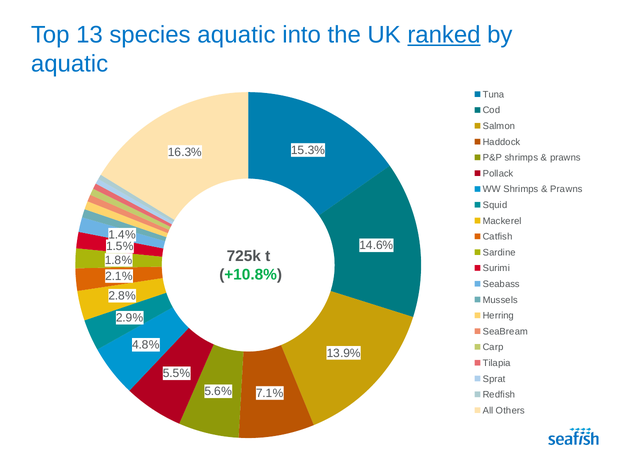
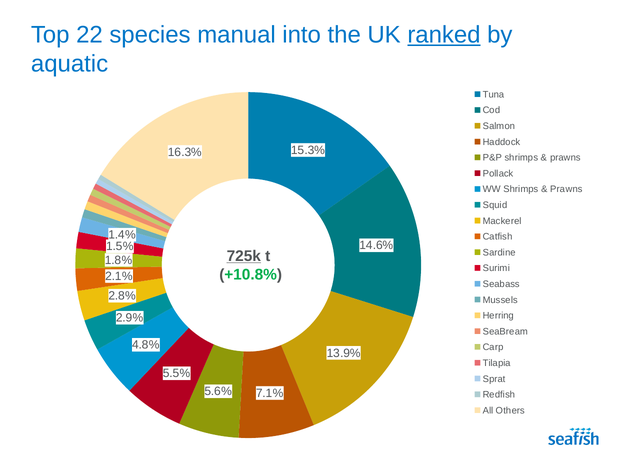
13: 13 -> 22
species aquatic: aquatic -> manual
725k underline: none -> present
